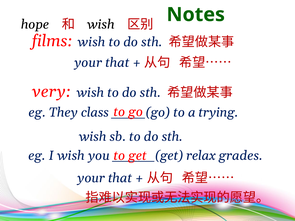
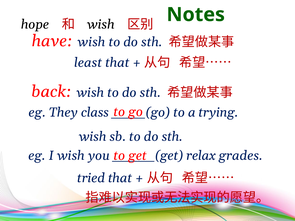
films: films -> have
your at (88, 63): your -> least
very: very -> back
your at (91, 178): your -> tried
